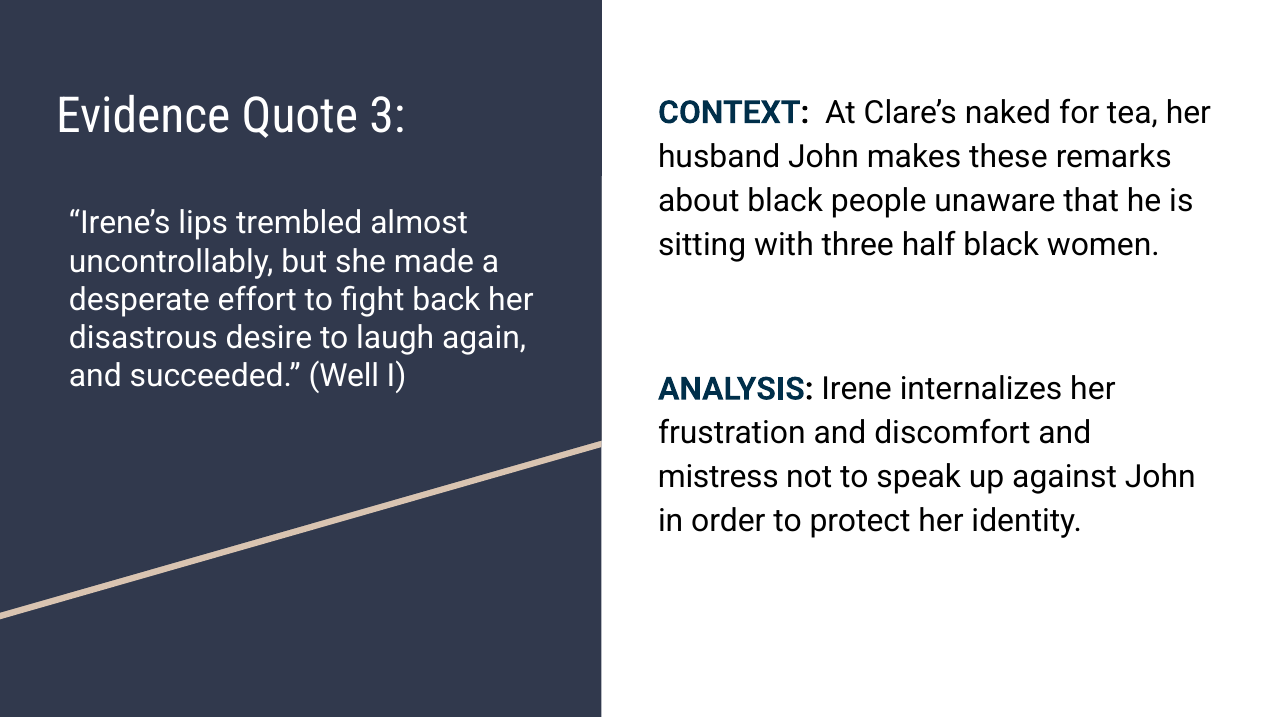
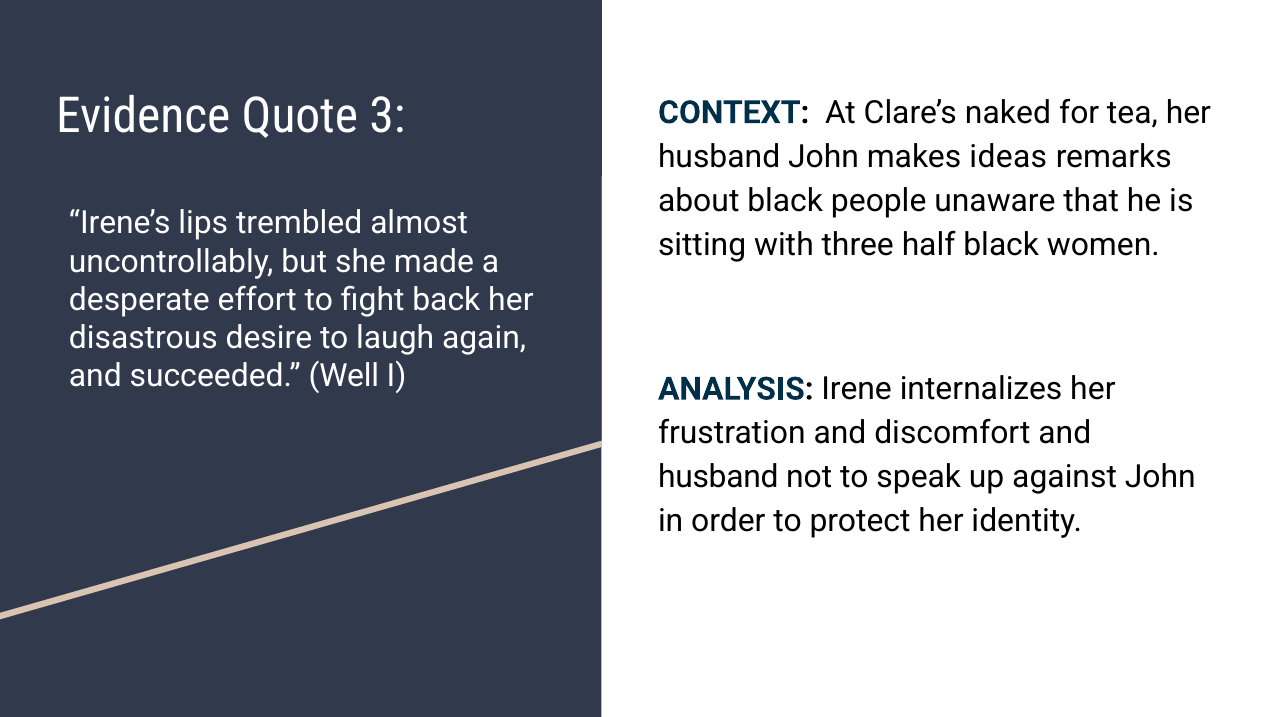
these: these -> ideas
mistress at (718, 477): mistress -> husband
